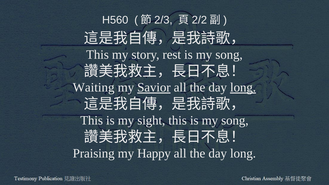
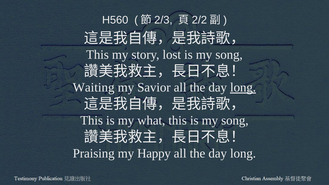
rest: rest -> lost
Savior underline: present -> none
sight: sight -> what
